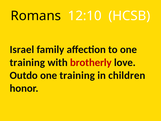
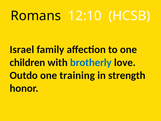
training at (27, 62): training -> children
brotherly colour: red -> blue
children: children -> strength
